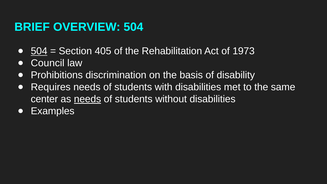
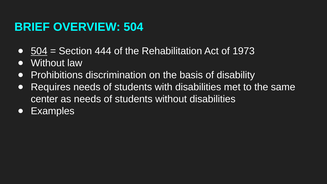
405: 405 -> 444
Council at (48, 63): Council -> Without
needs at (87, 99) underline: present -> none
